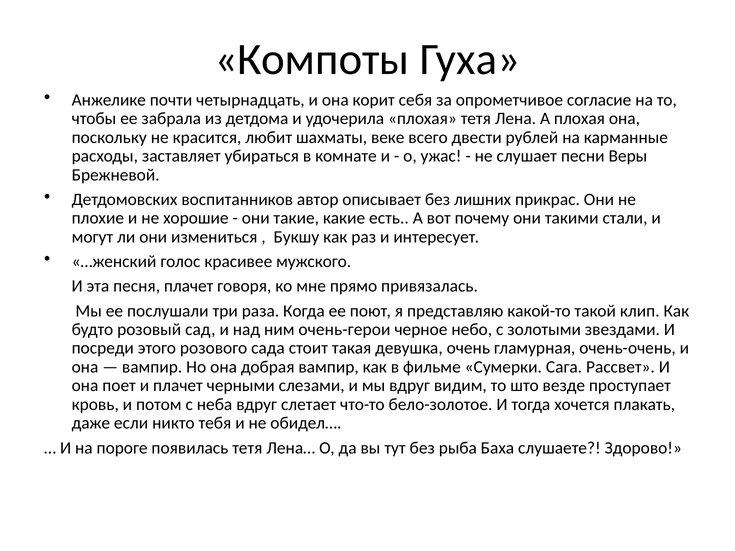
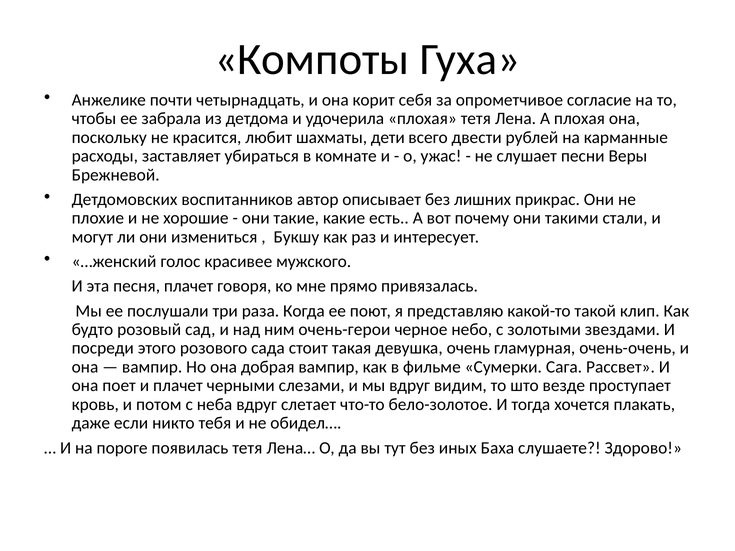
веке: веке -> дети
рыба: рыба -> иных
